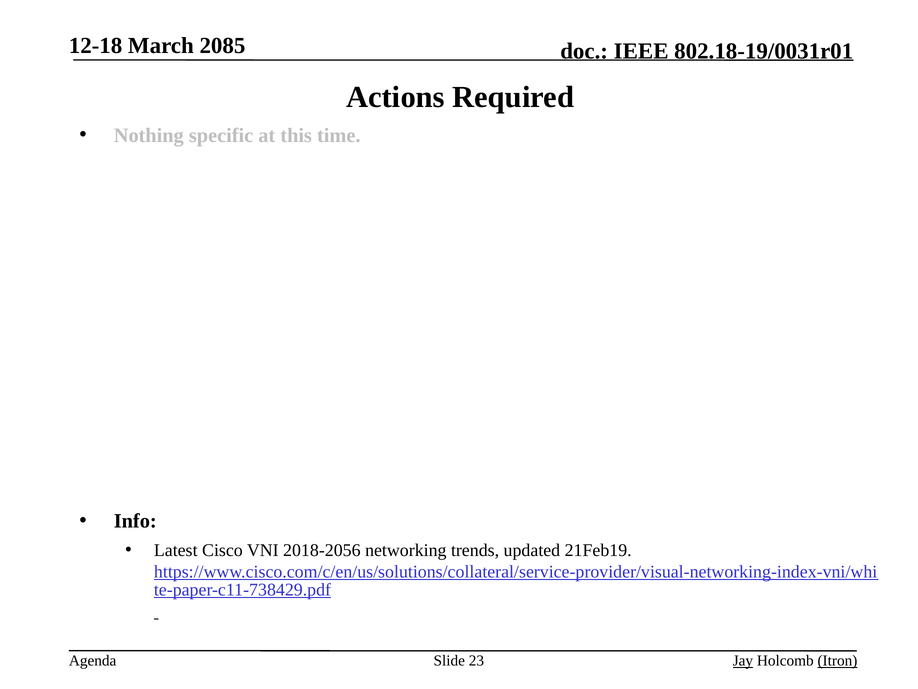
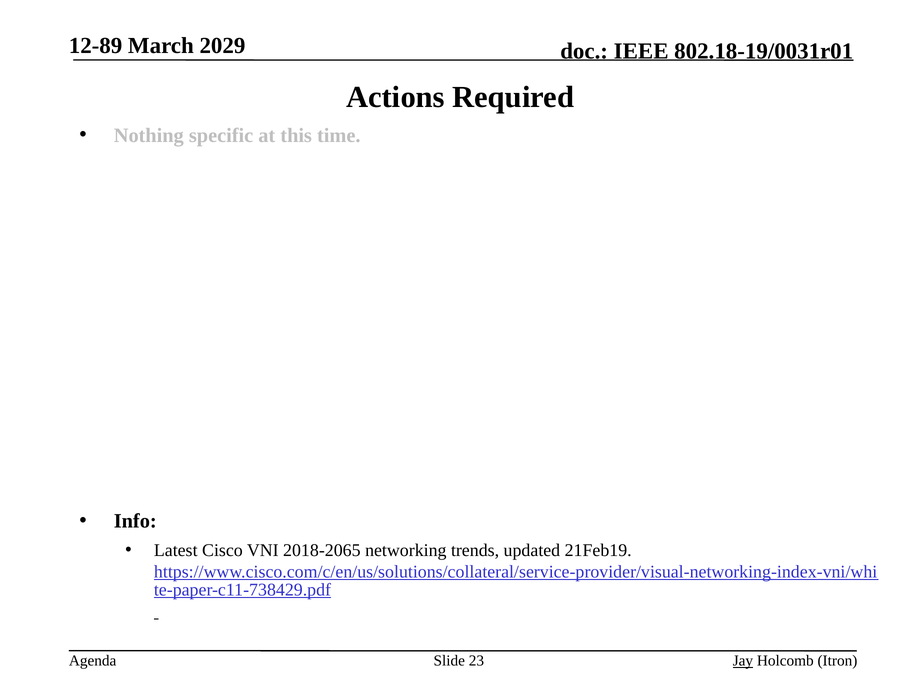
12-18: 12-18 -> 12-89
2085: 2085 -> 2029
2018-2056: 2018-2056 -> 2018-2065
Itron underline: present -> none
